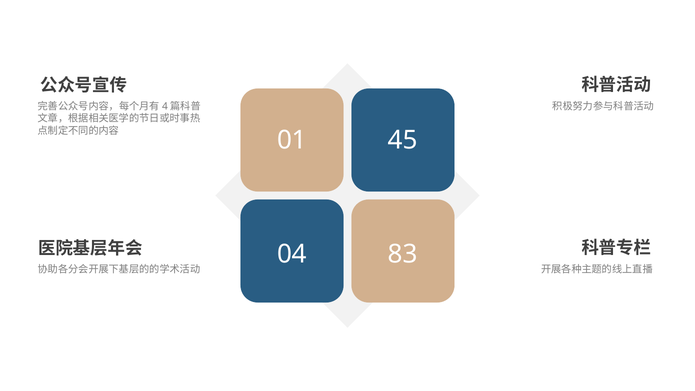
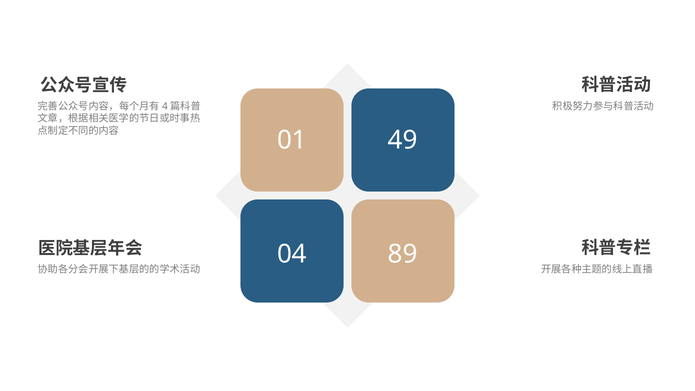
45: 45 -> 49
83: 83 -> 89
